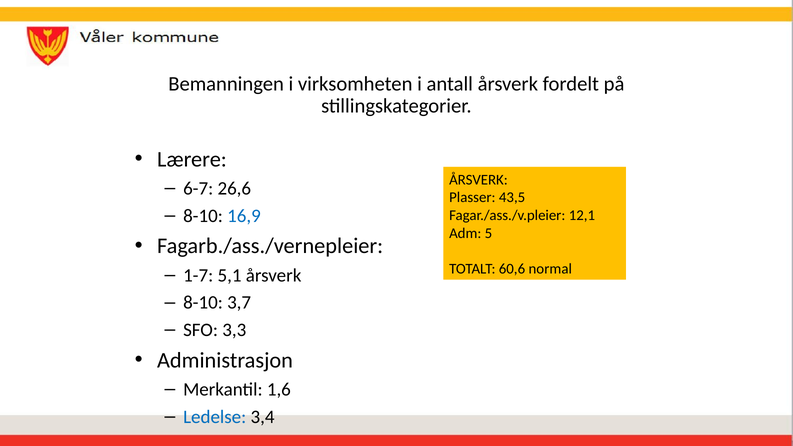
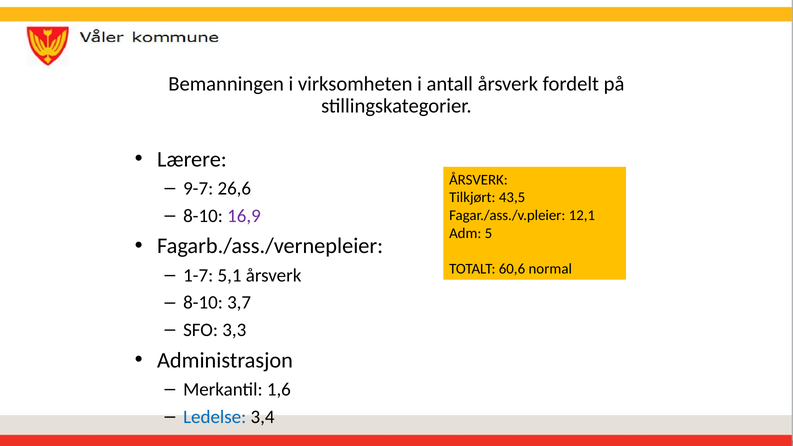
6-7: 6-7 -> 9-7
Plasser: Plasser -> Tilkjørt
16,9 colour: blue -> purple
